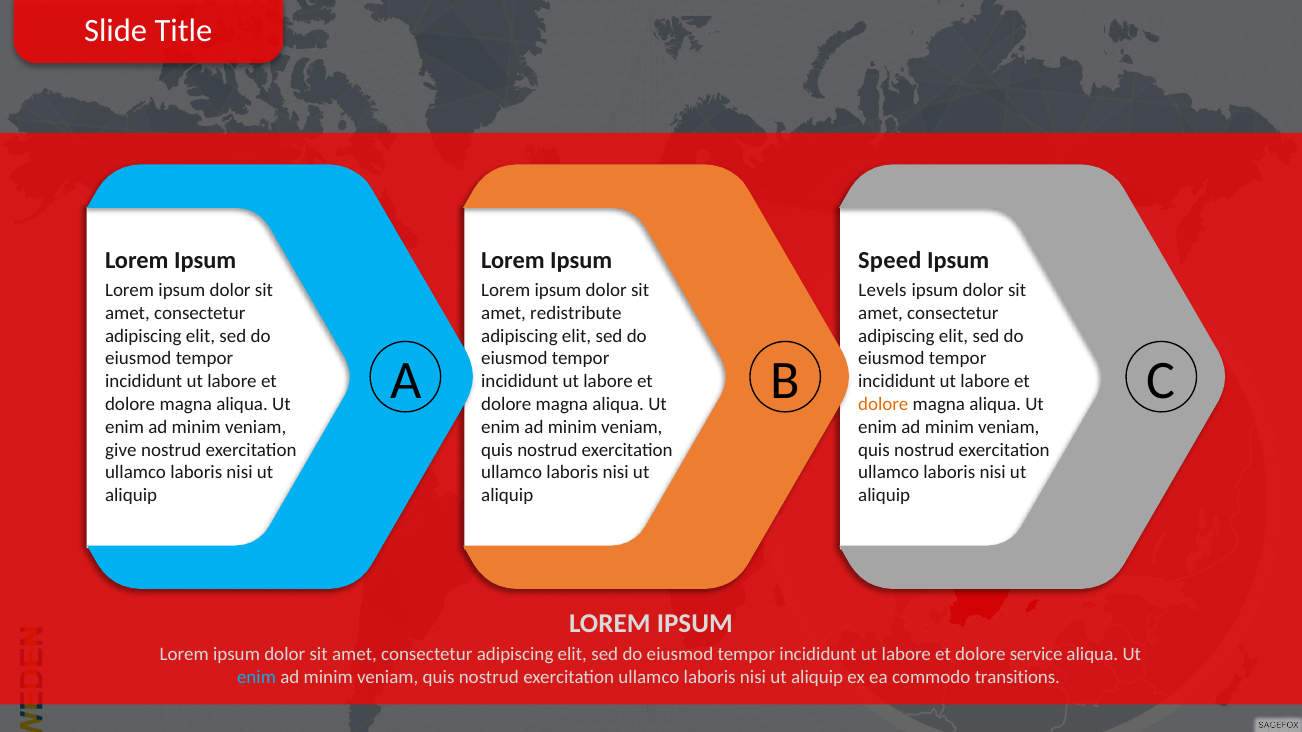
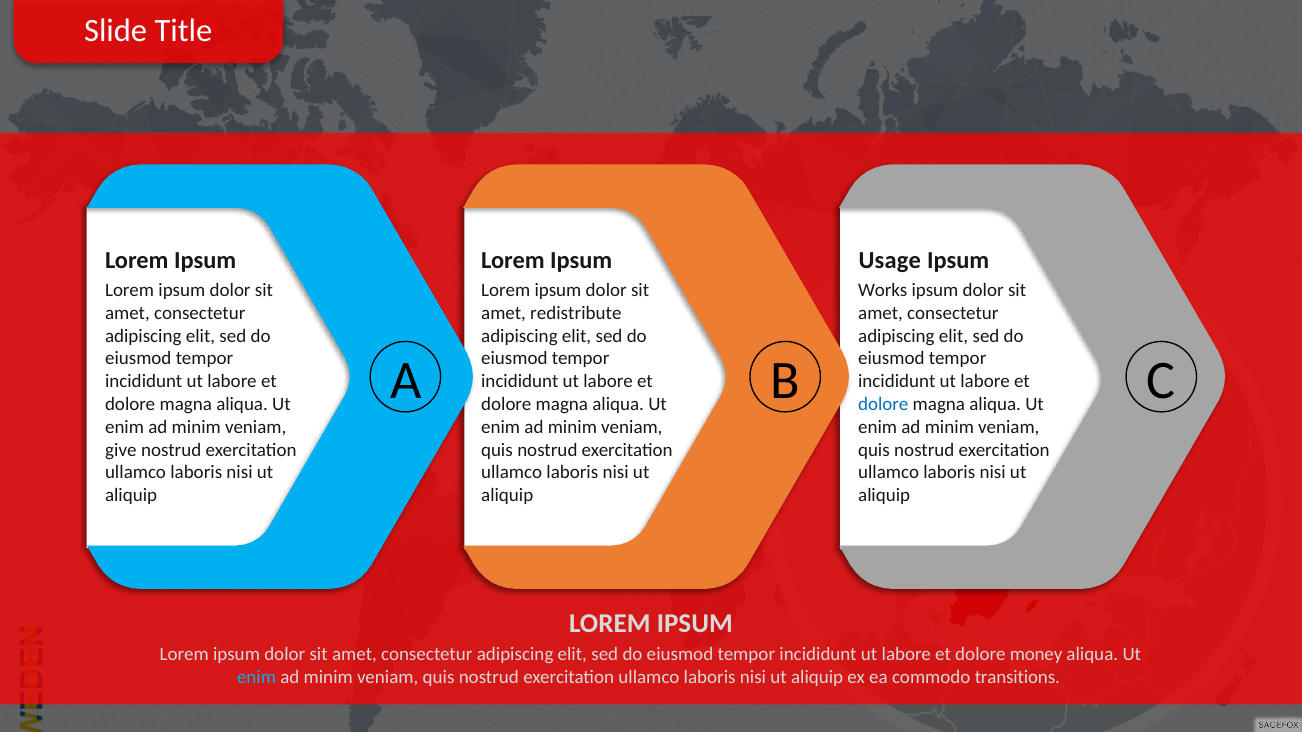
Speed: Speed -> Usage
Levels: Levels -> Works
dolore at (883, 404) colour: orange -> blue
service: service -> money
